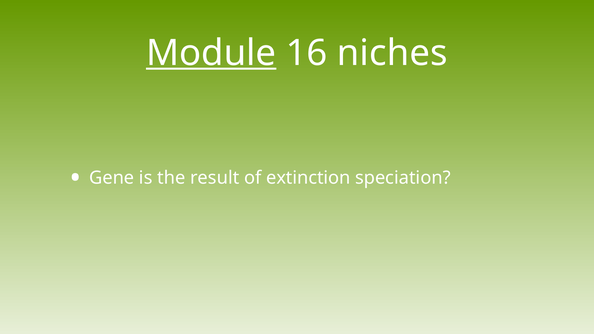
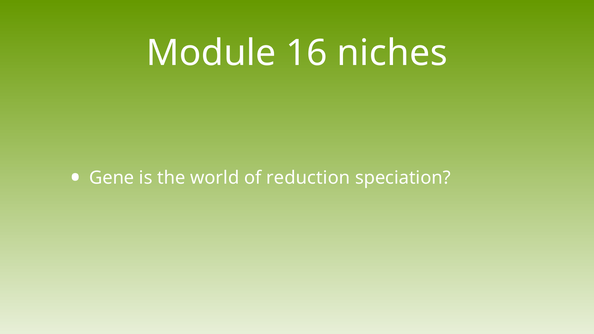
Module underline: present -> none
result: result -> world
extinction: extinction -> reduction
